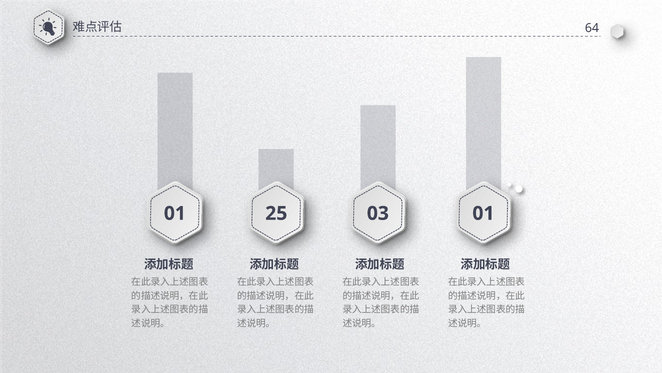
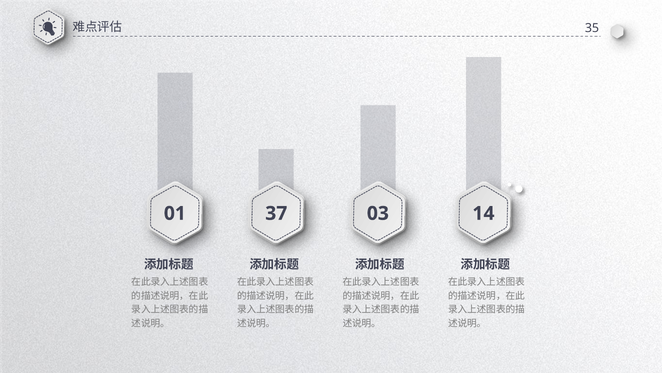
64: 64 -> 35
25: 25 -> 37
03 01: 01 -> 14
